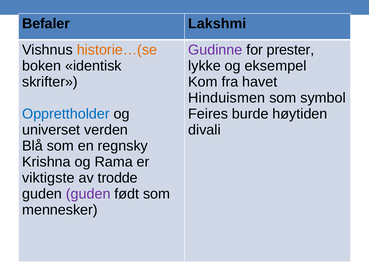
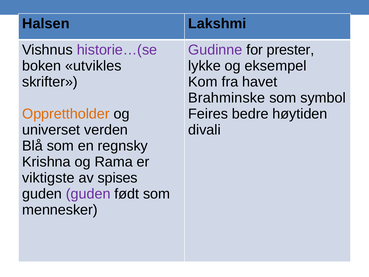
Befaler: Befaler -> Halsen
historie…(se colour: orange -> purple
identisk: identisk -> utvikles
Hinduismen: Hinduismen -> Brahminske
Opprettholder colour: blue -> orange
burde: burde -> bedre
trodde: trodde -> spises
